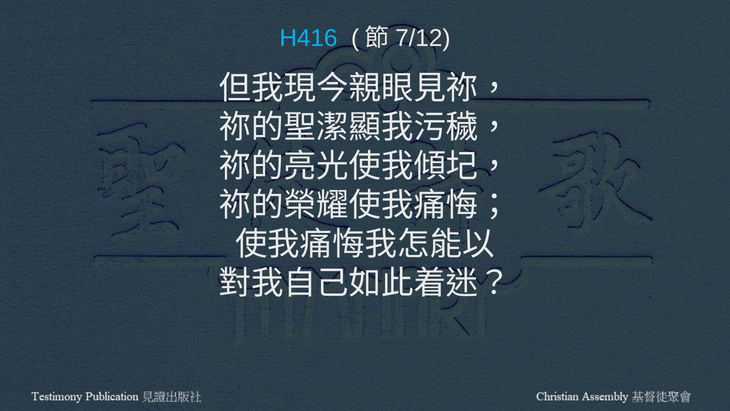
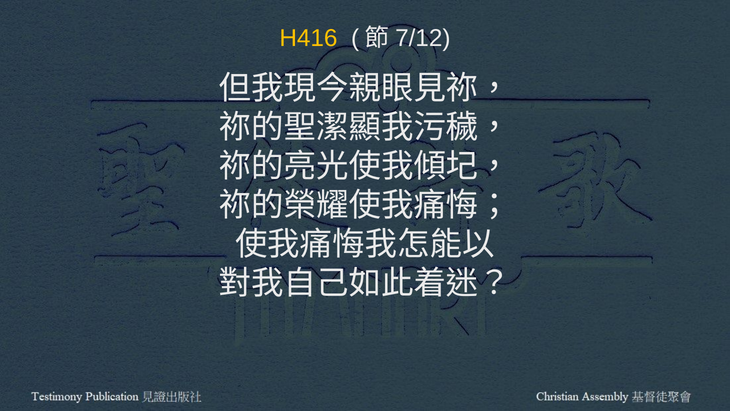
H416 colour: light blue -> yellow
